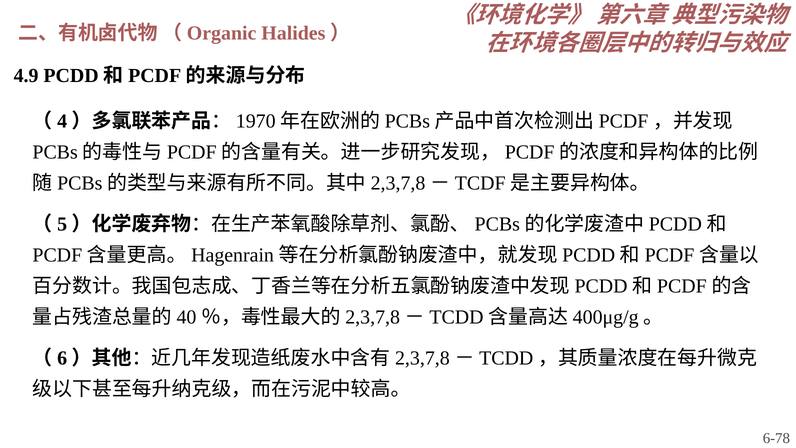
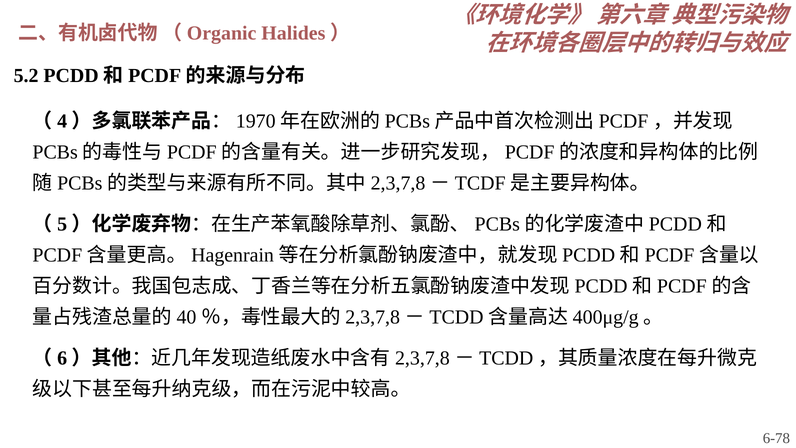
4.9: 4.9 -> 5.2
